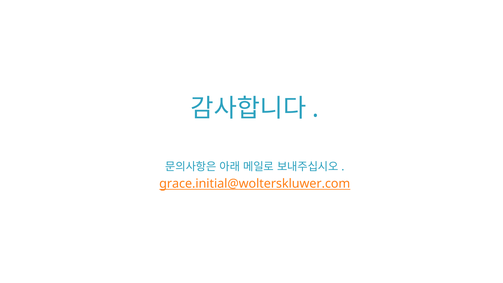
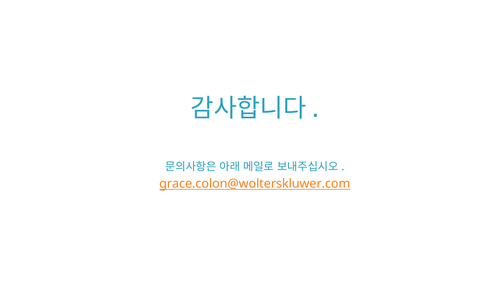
grace.initial@wolterskluwer.com: grace.initial@wolterskluwer.com -> grace.colon@wolterskluwer.com
